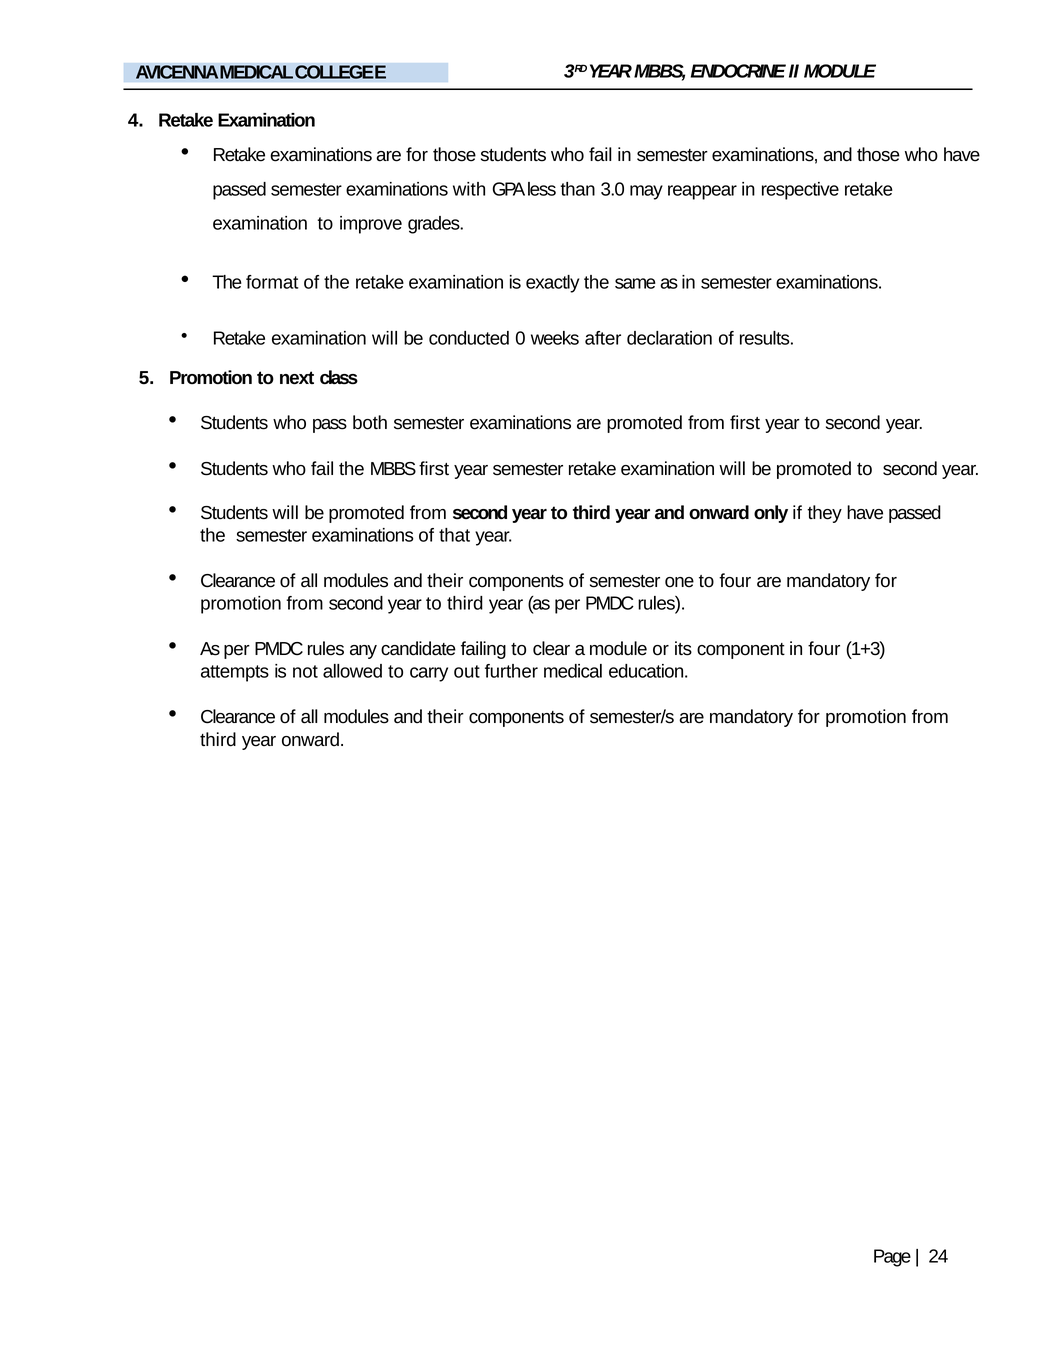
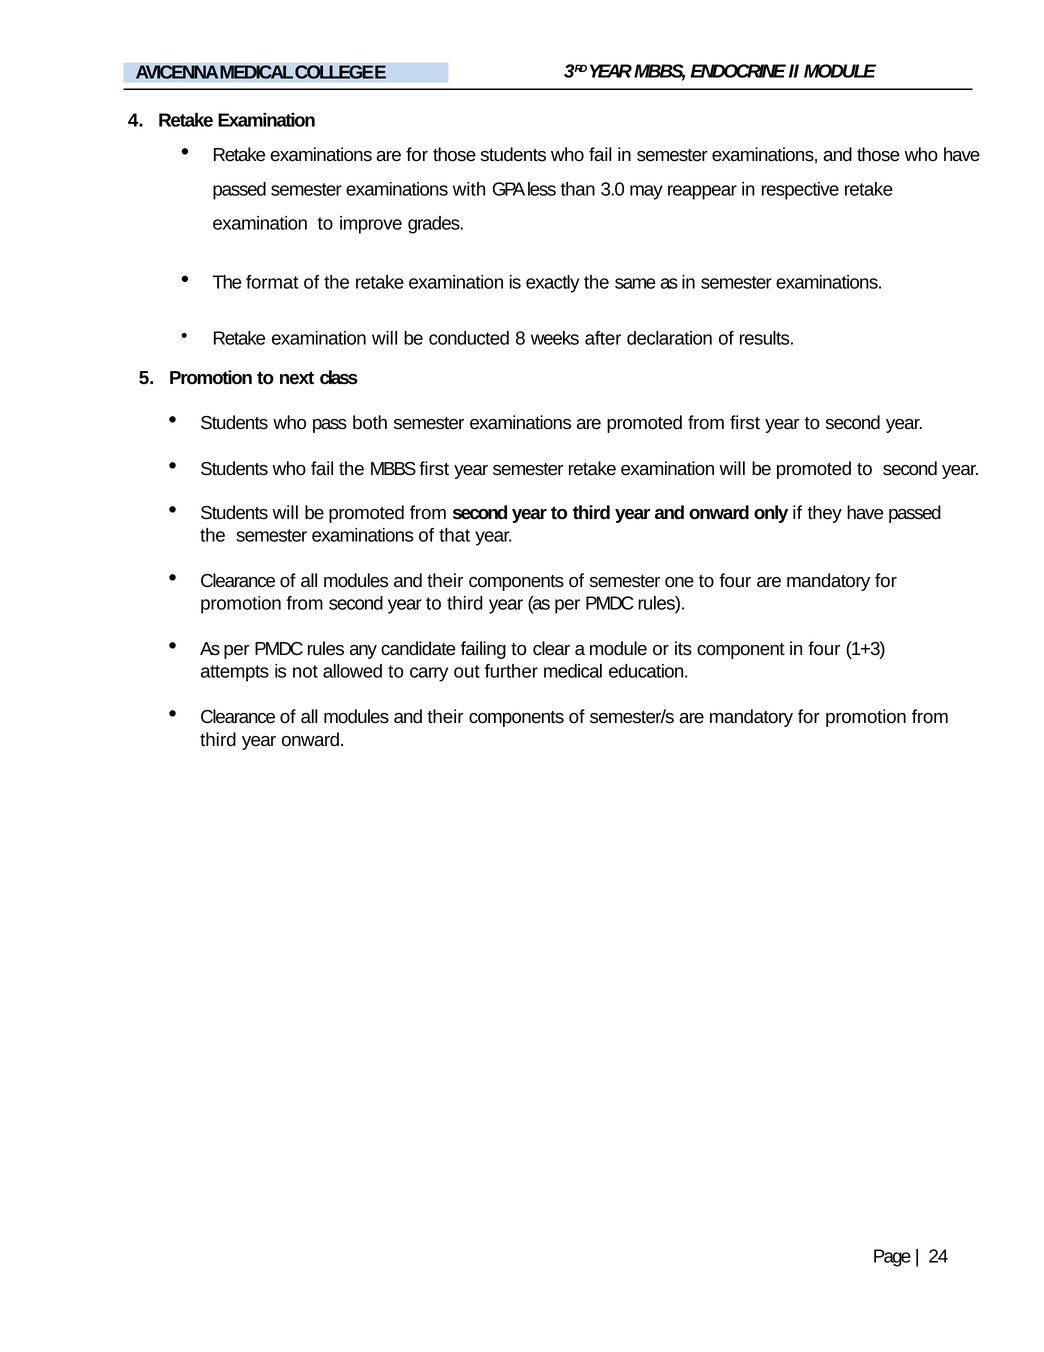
0: 0 -> 8
